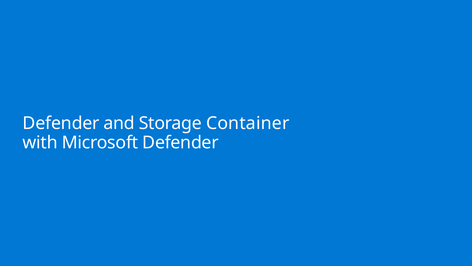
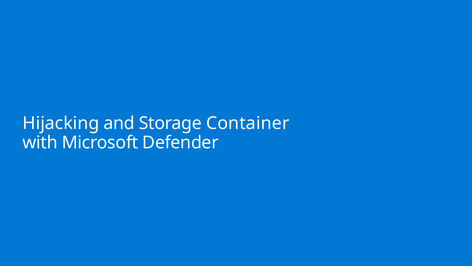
Defender at (61, 123): Defender -> Hijacking
